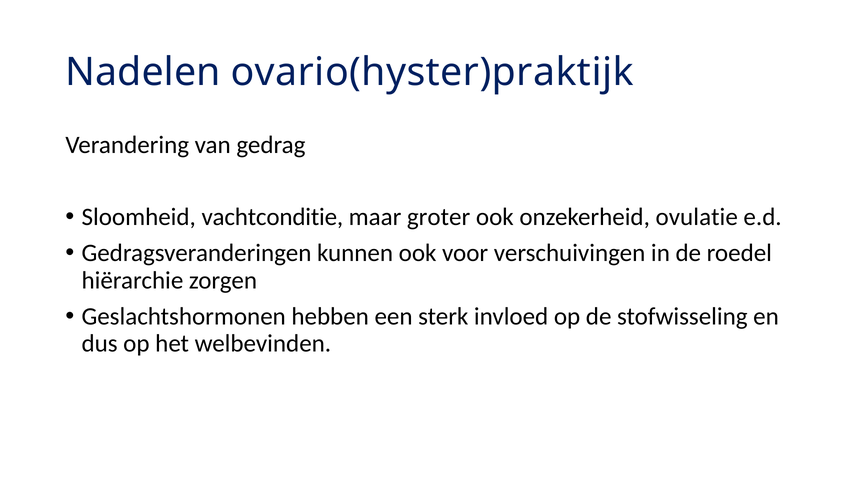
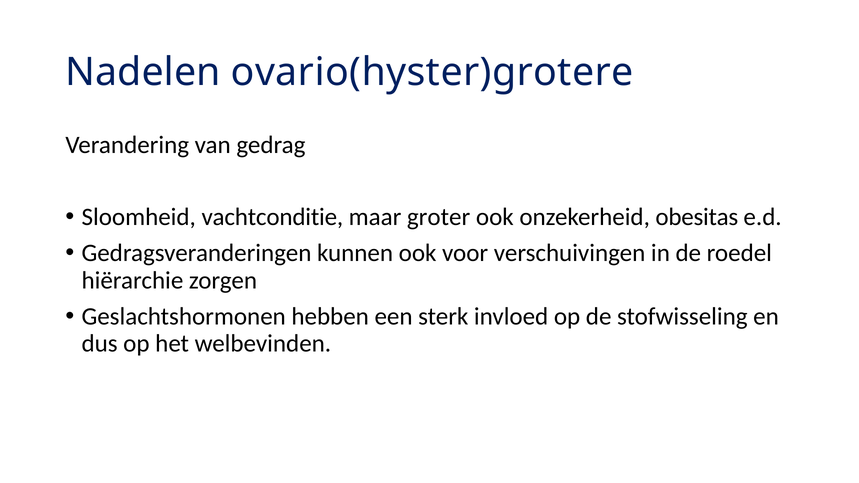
ovario(hyster)praktijk: ovario(hyster)praktijk -> ovario(hyster)grotere
ovulatie: ovulatie -> obesitas
